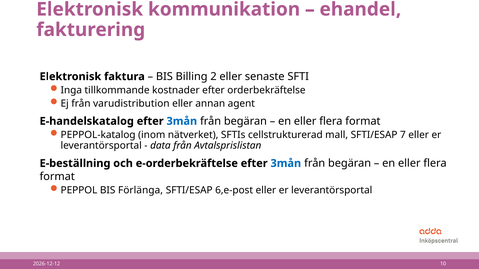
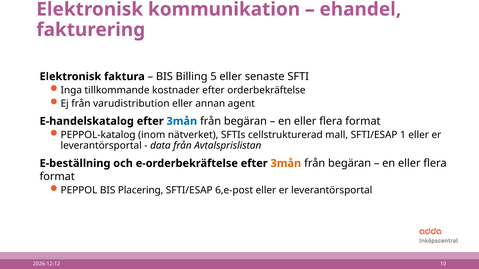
2: 2 -> 5
7: 7 -> 1
3mån at (286, 164) colour: blue -> orange
Förlänga: Förlänga -> Placering
